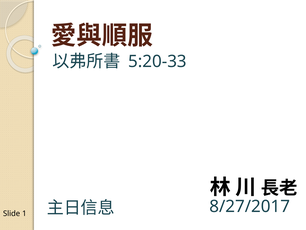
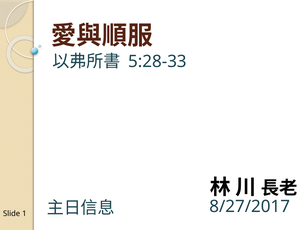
5:20-33: 5:20-33 -> 5:28-33
